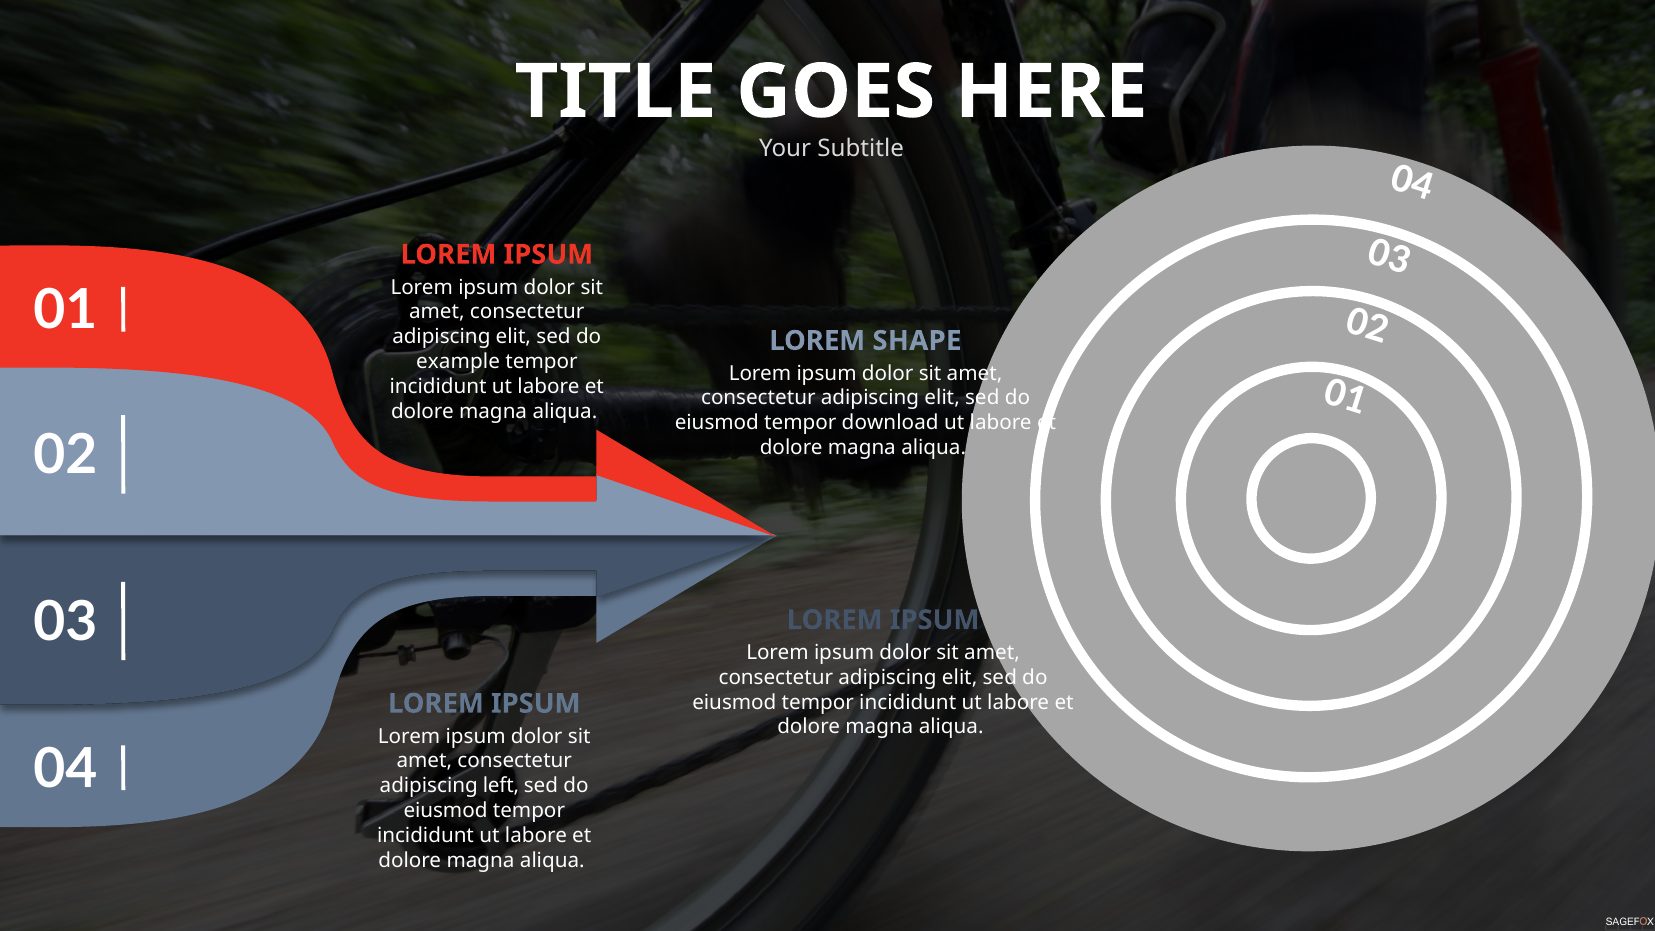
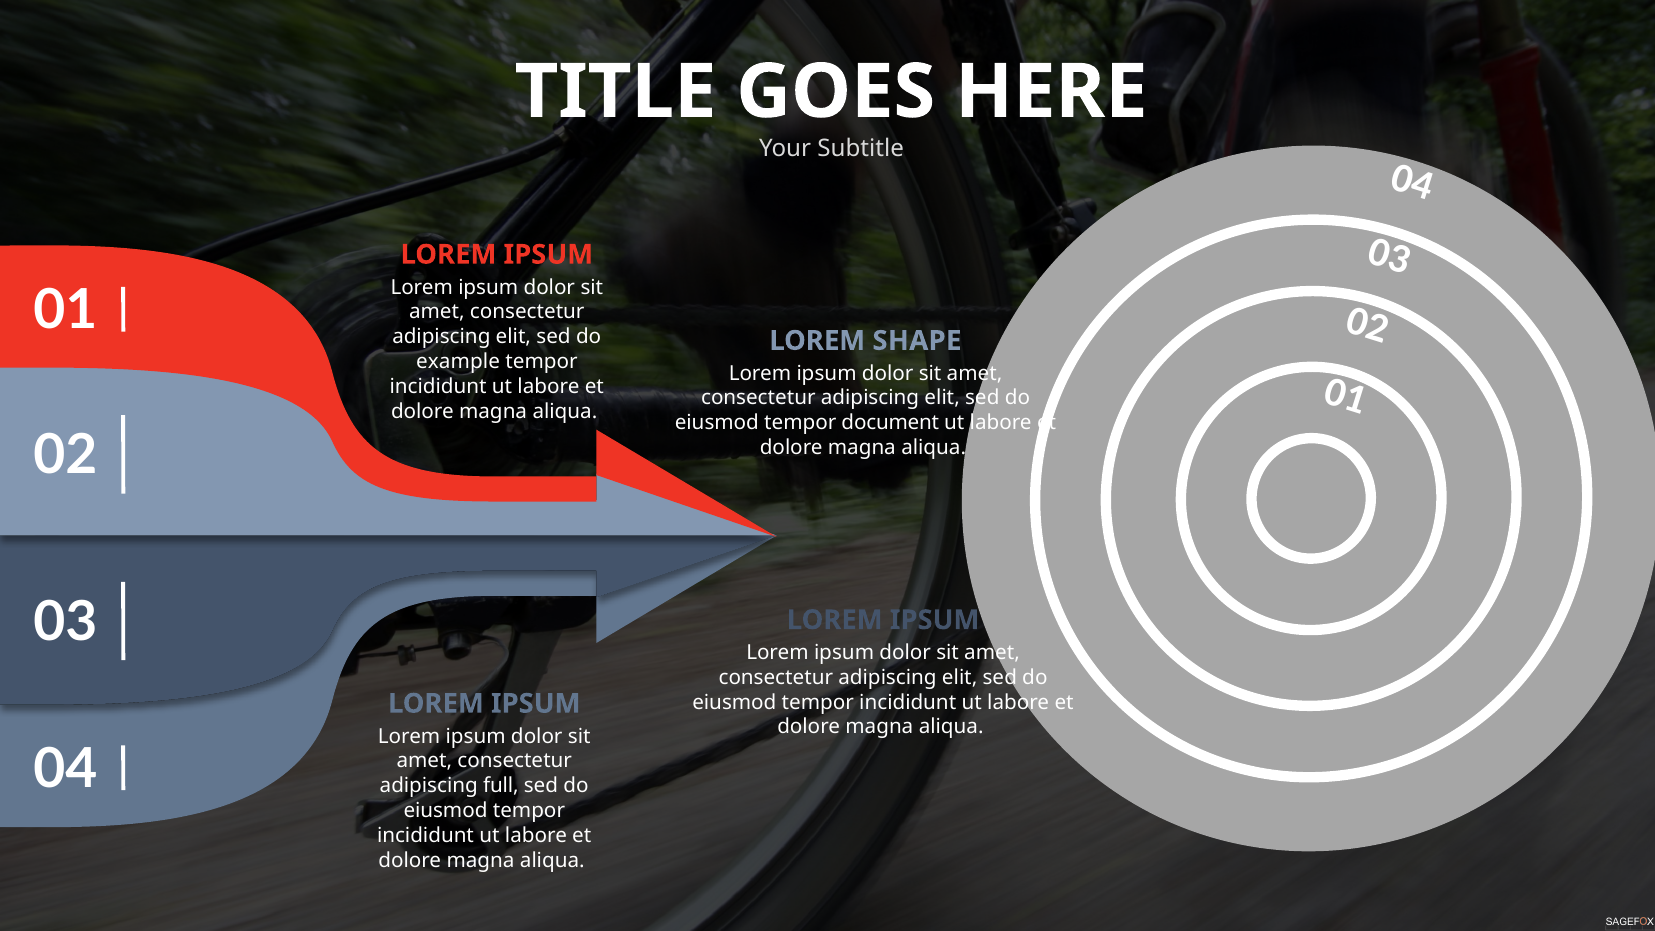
download: download -> document
left: left -> full
